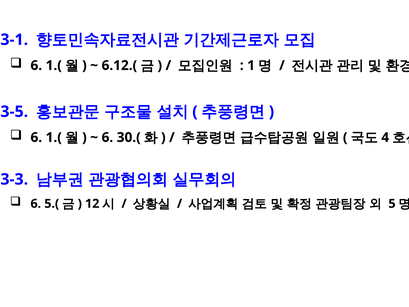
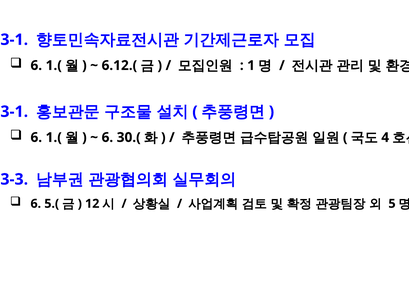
3-5 at (14, 112): 3-5 -> 3-1
